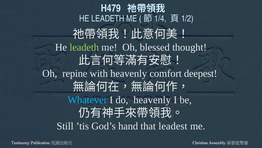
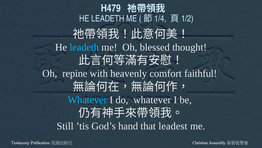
leadeth at (84, 47) colour: light green -> light blue
deepest: deepest -> faithful
do heavenly: heavenly -> whatever
